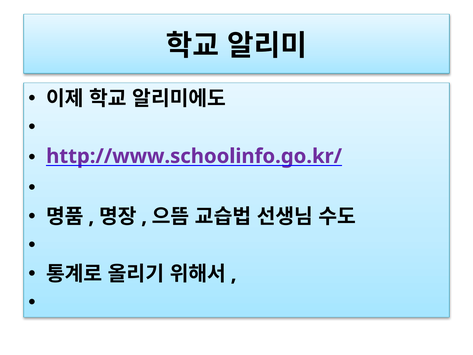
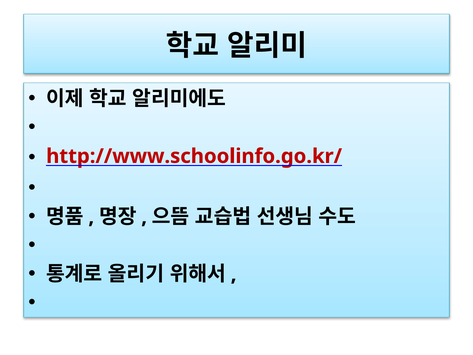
http://www.schoolinfo.go.kr/ colour: purple -> red
